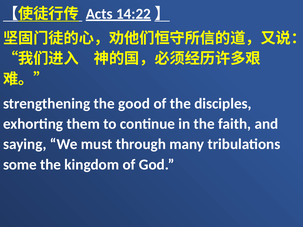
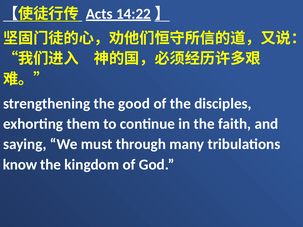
some: some -> know
